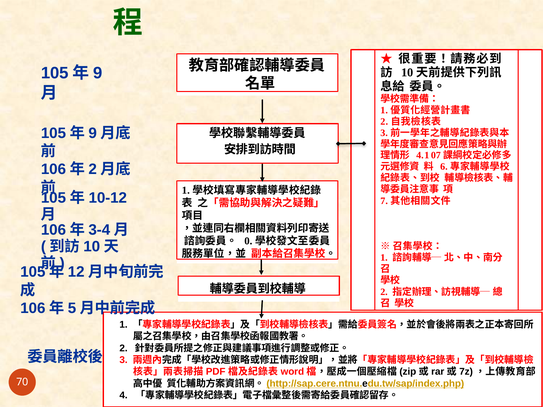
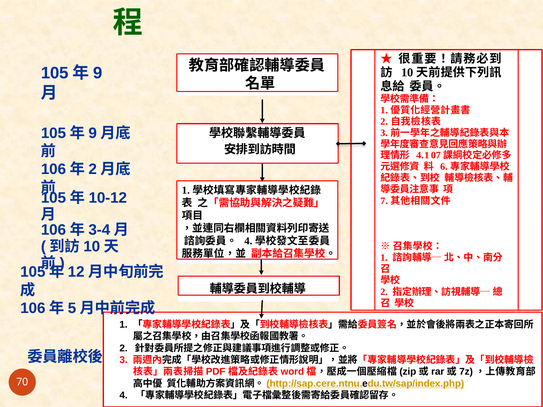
0 at (248, 241): 0 -> 4
